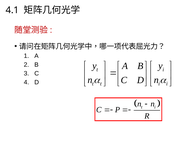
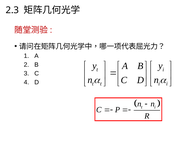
4.1: 4.1 -> 2.3
